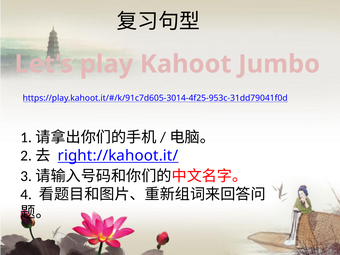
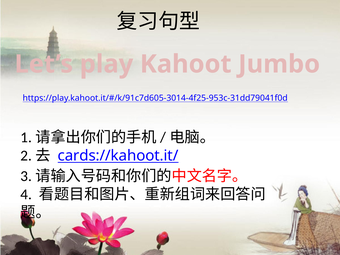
right://kahoot.it/: right://kahoot.it/ -> cards://kahoot.it/
